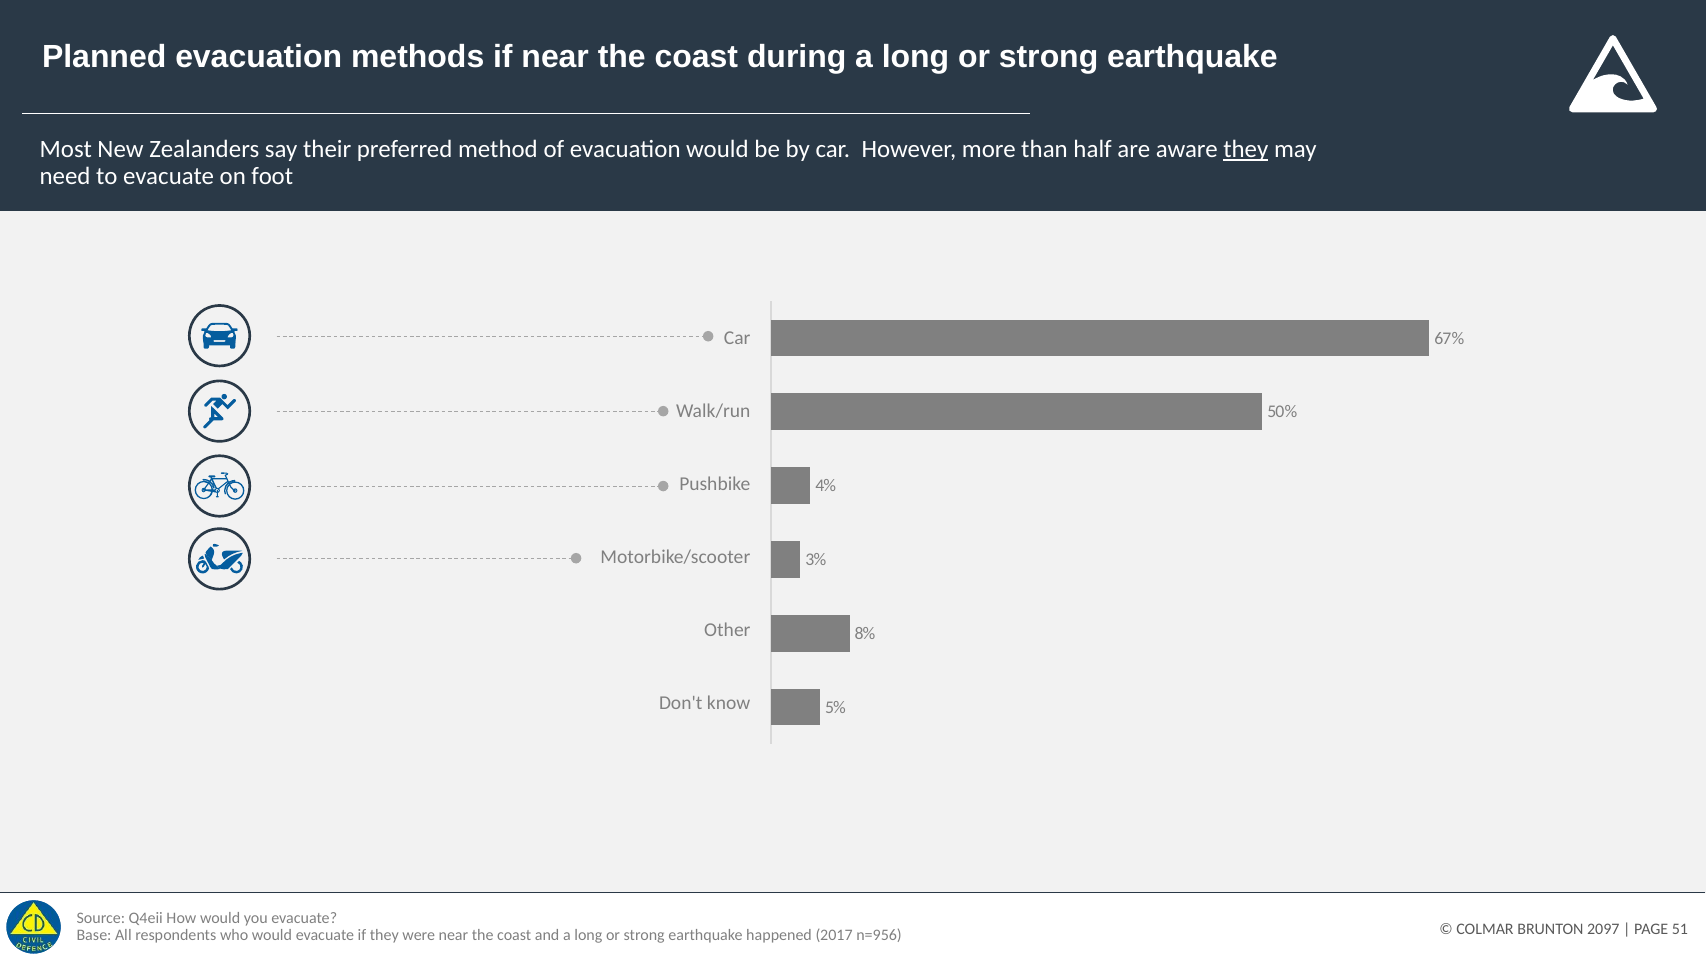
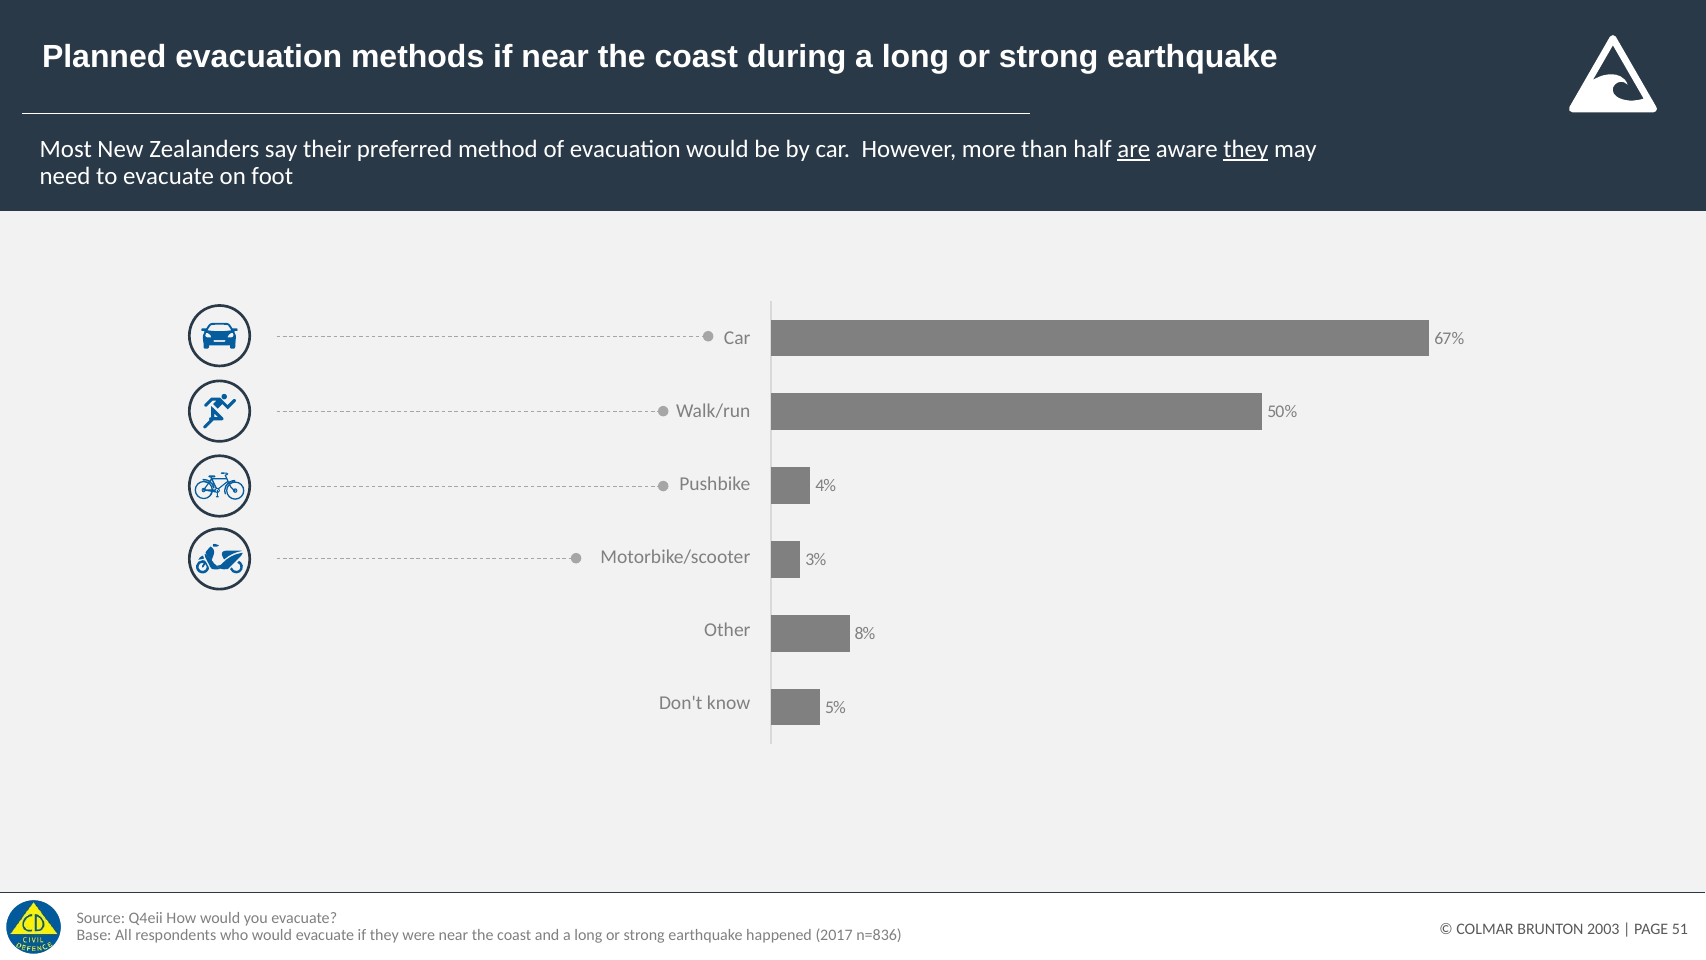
are underline: none -> present
2097: 2097 -> 2003
n=956: n=956 -> n=836
